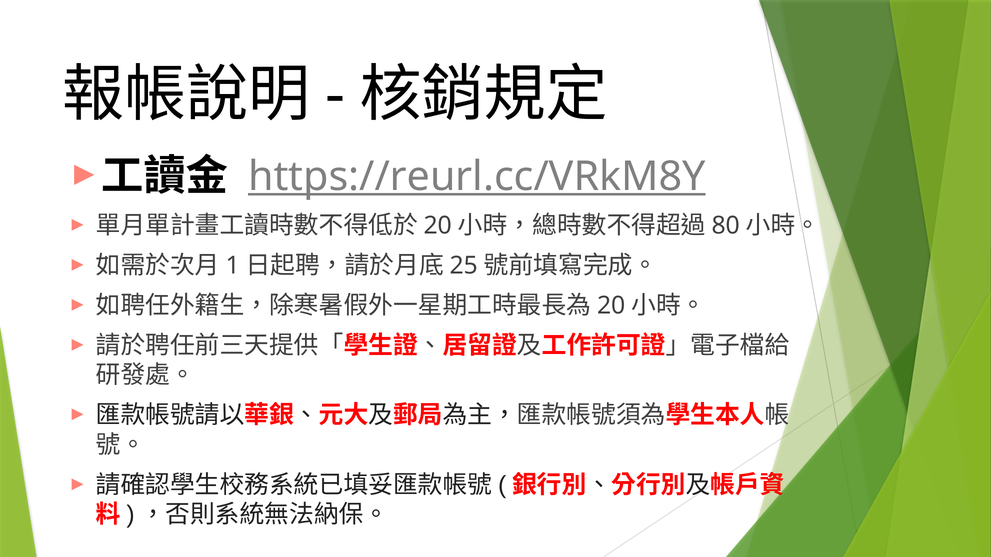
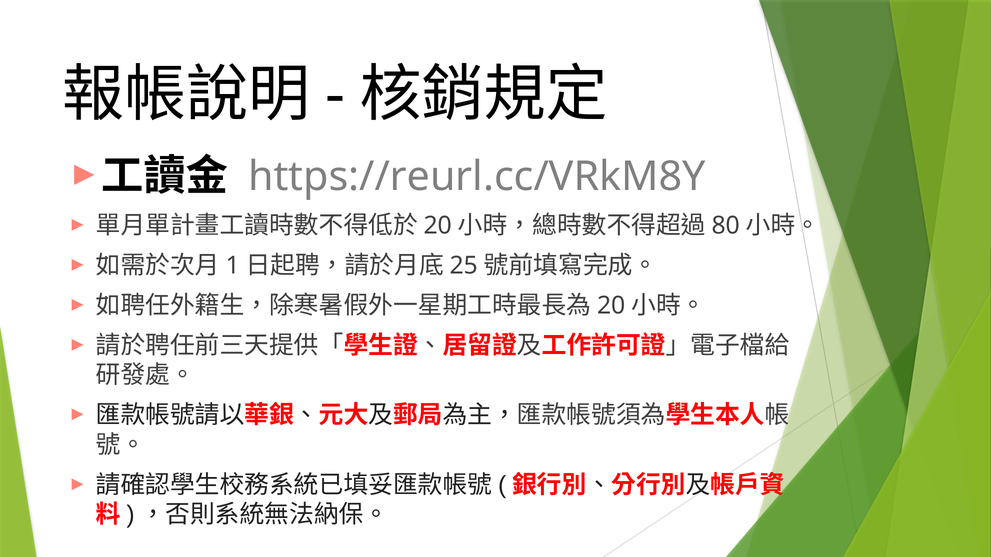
https://reurl.cc/VRkM8Y underline: present -> none
